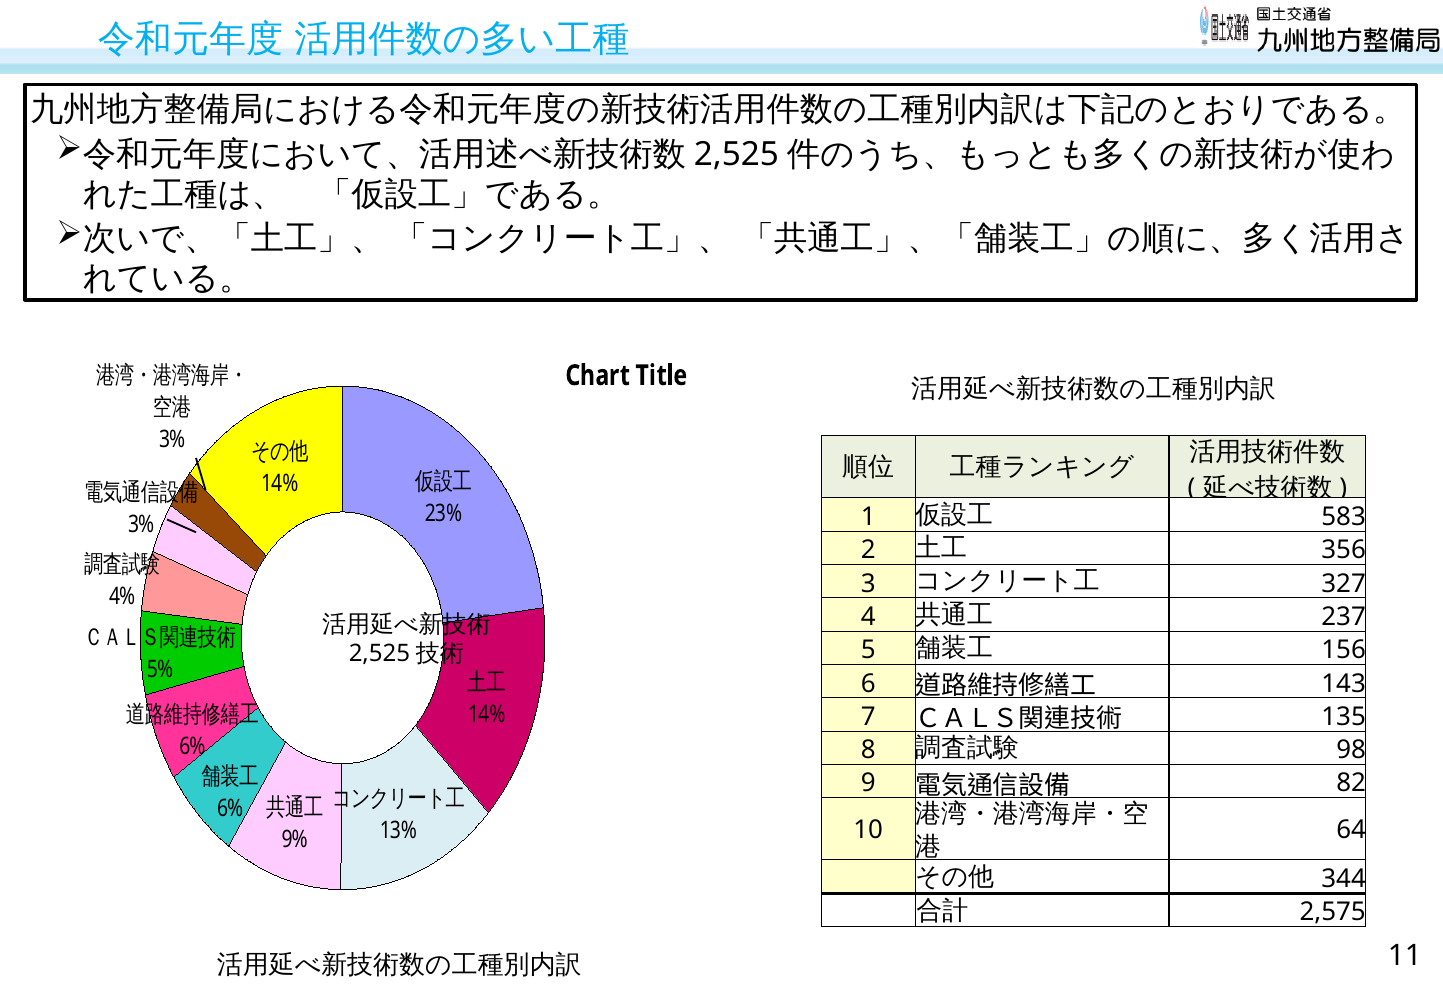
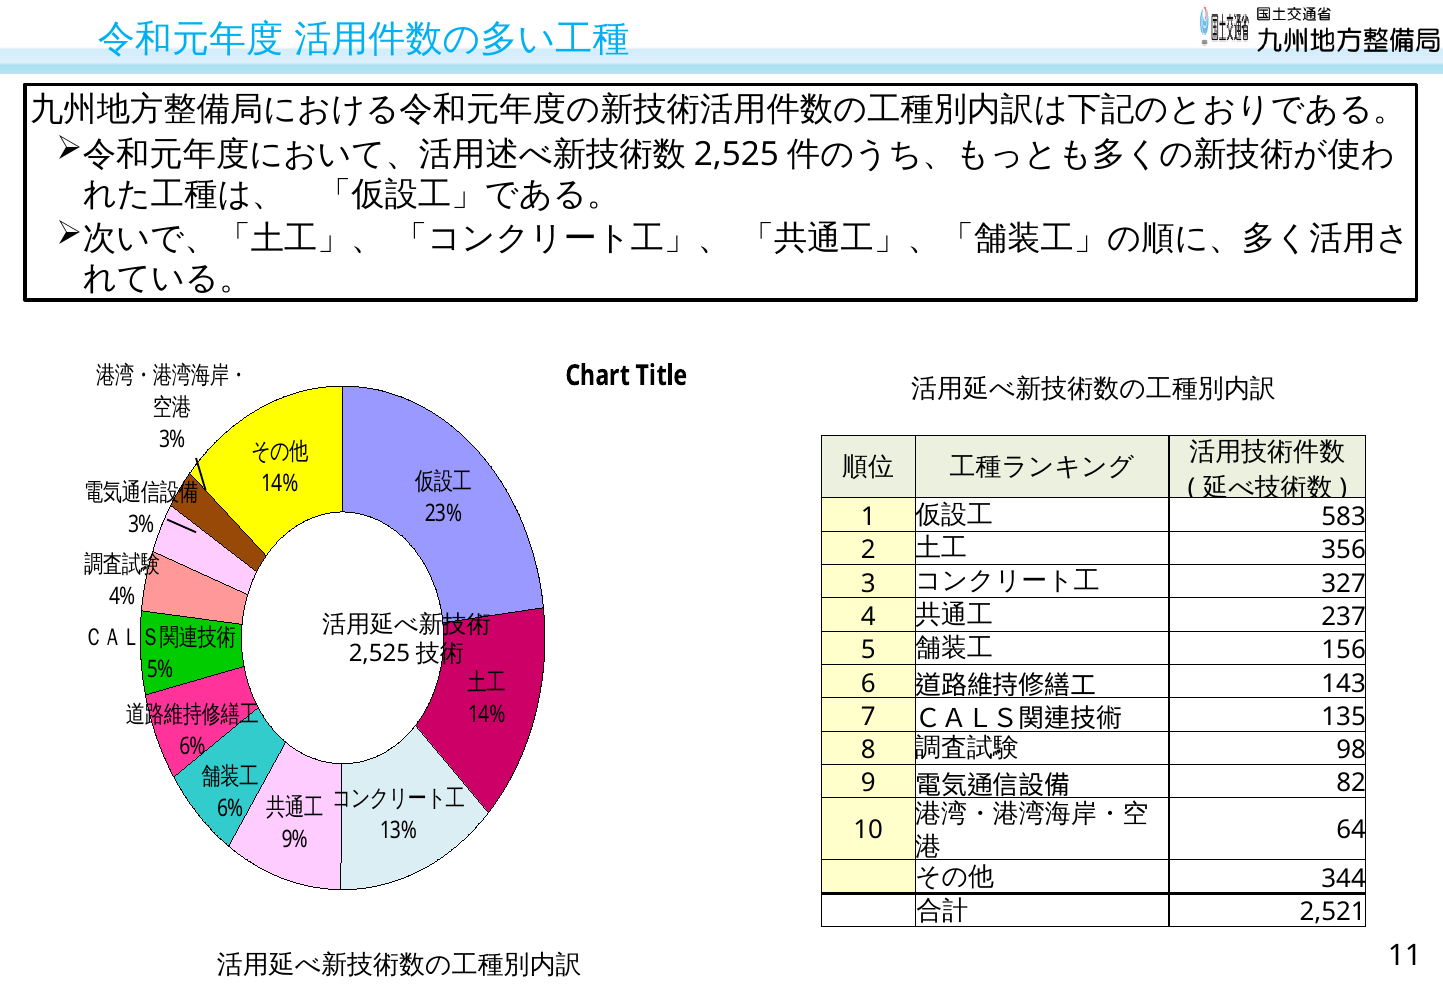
2,575: 2,575 -> 2,521
